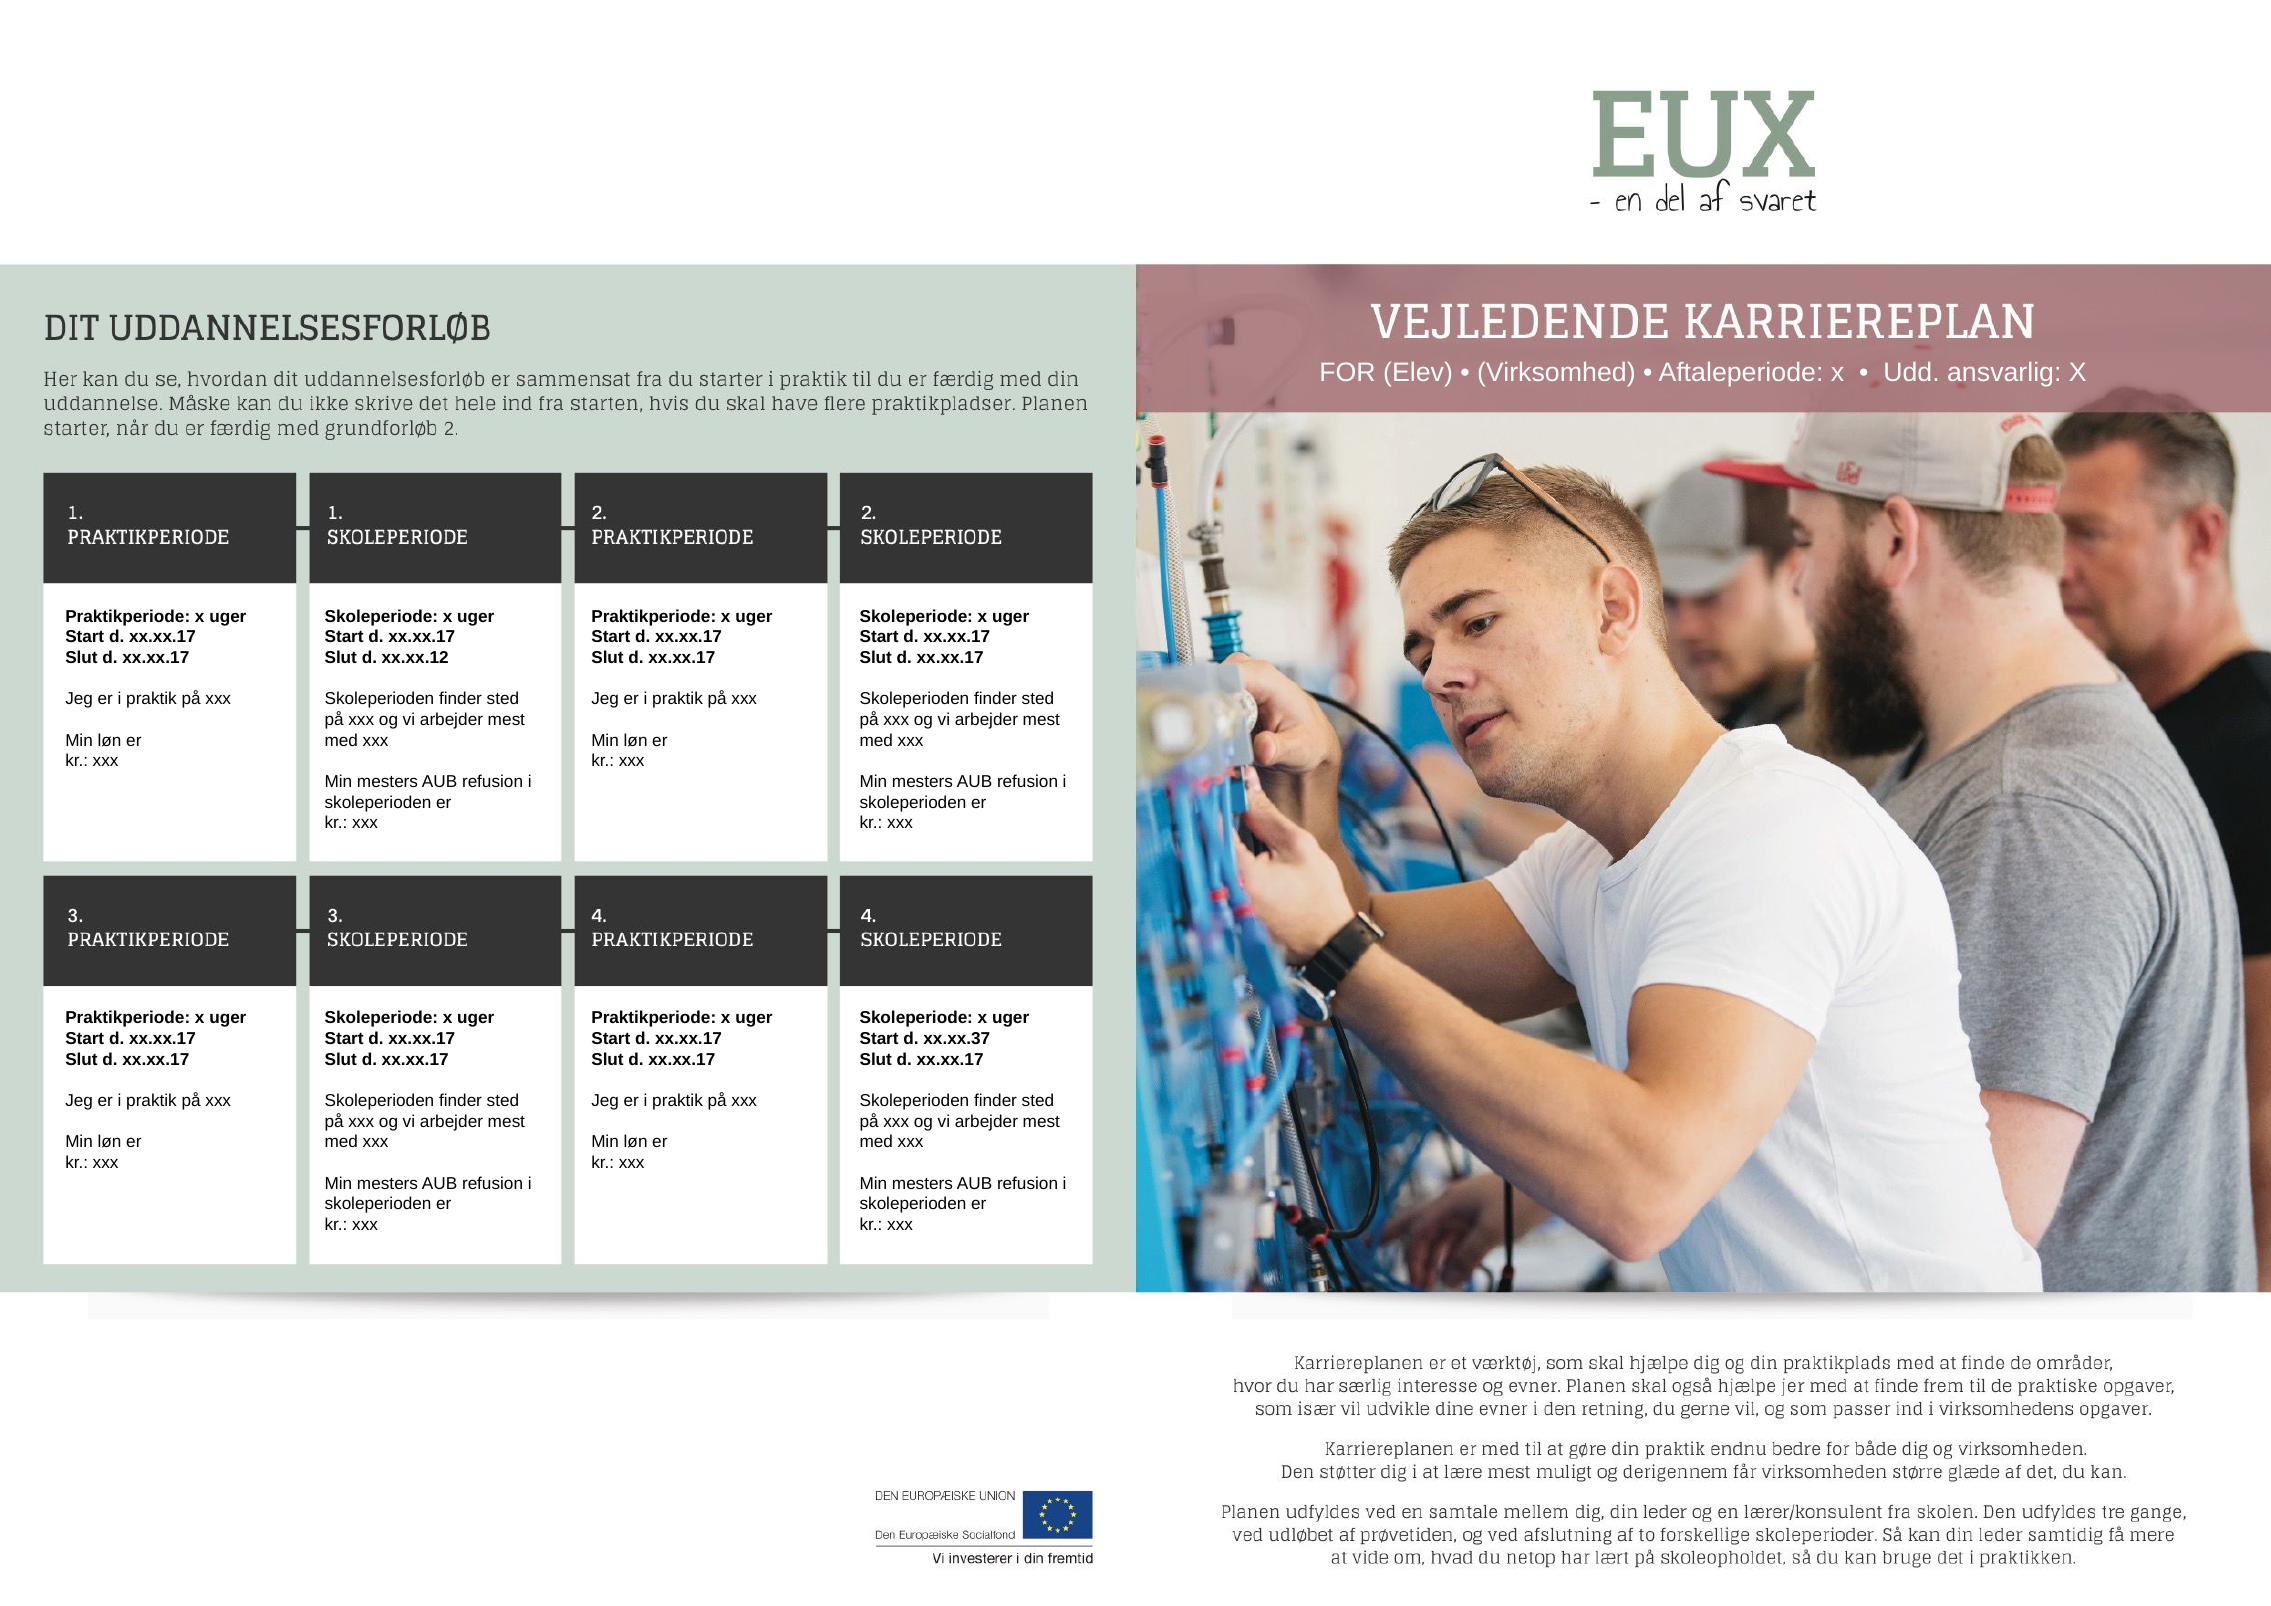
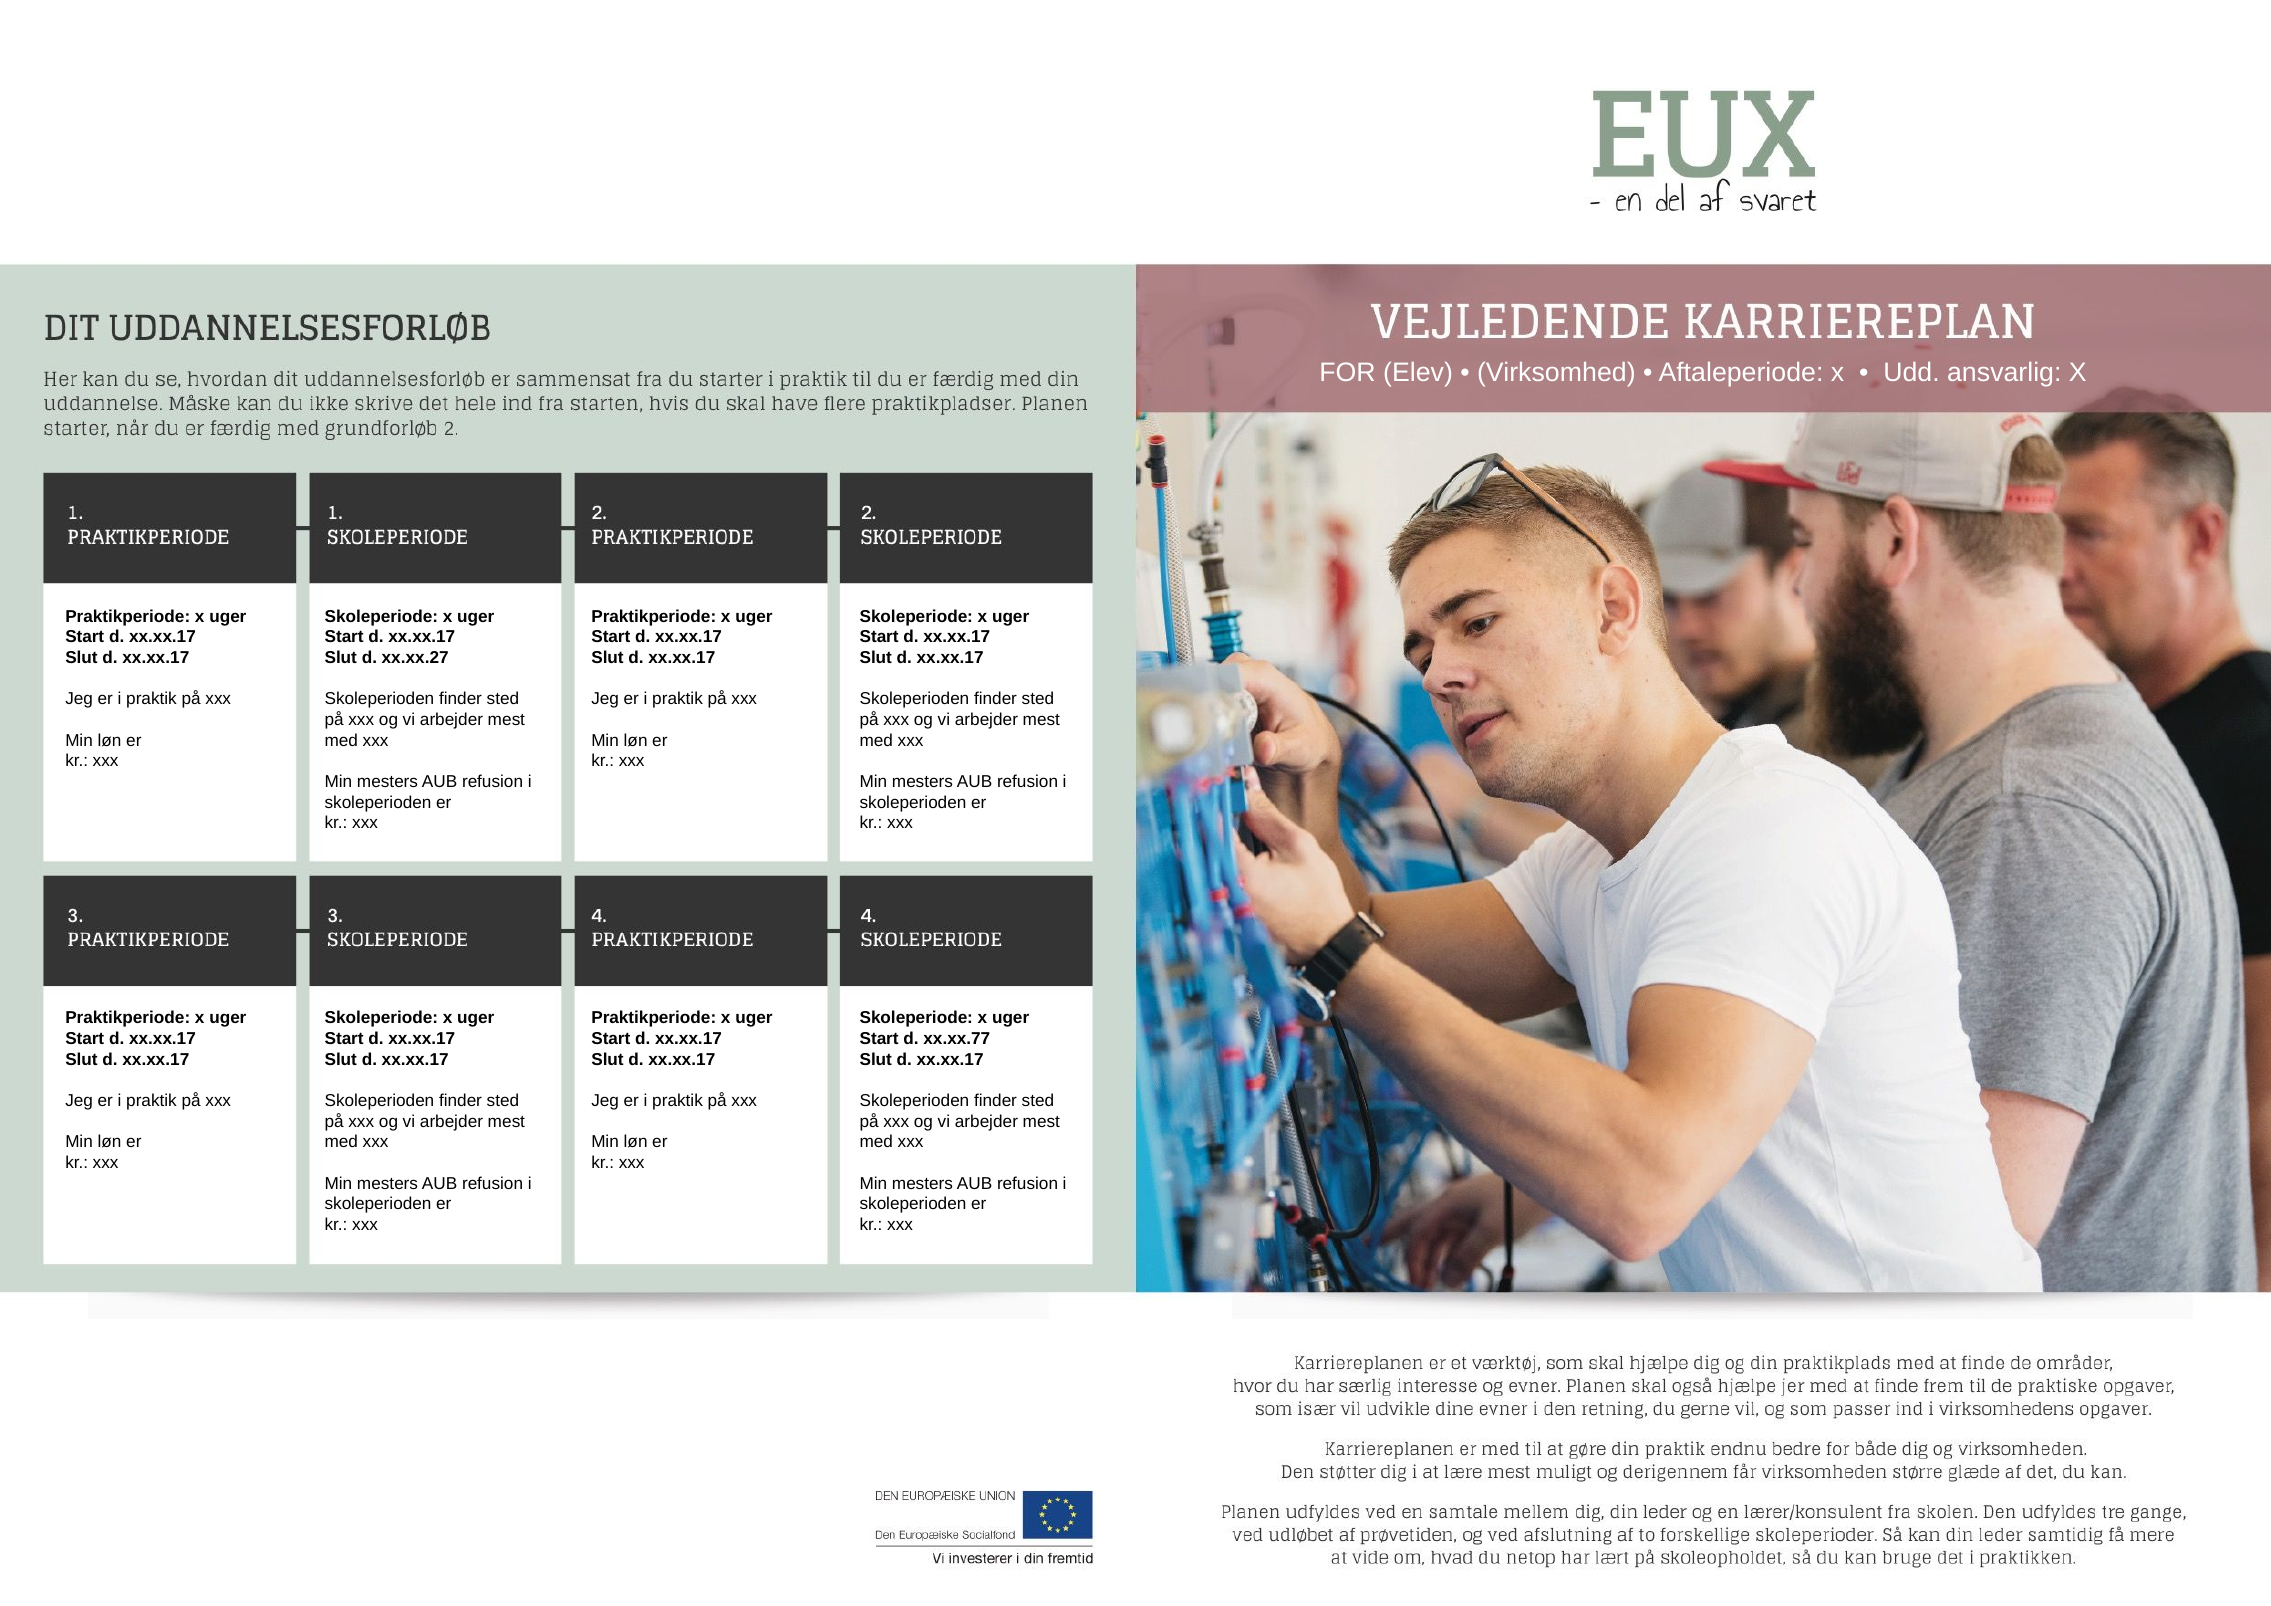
xx.xx.12: xx.xx.12 -> xx.xx.27
xx.xx.37: xx.xx.37 -> xx.xx.77
